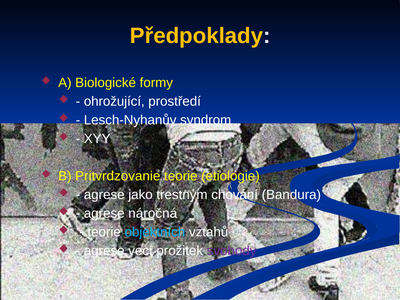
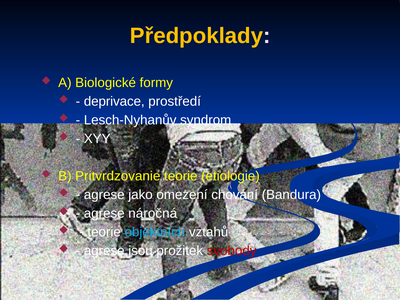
ohrožující: ohrožující -> deprivace
trestným: trestným -> omezení
vecí: vecí -> jsou
svobody colour: purple -> red
